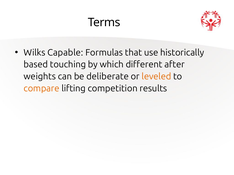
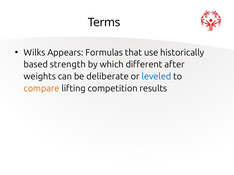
Capable: Capable -> Appears
touching: touching -> strength
leveled colour: orange -> blue
